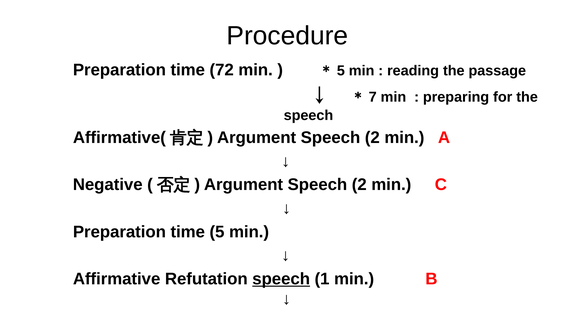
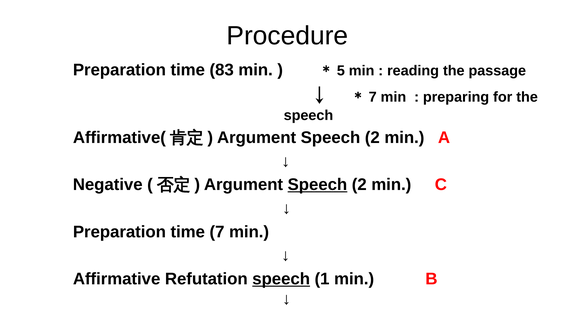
72: 72 -> 83
Speech at (317, 184) underline: none -> present
time 5: 5 -> 7
